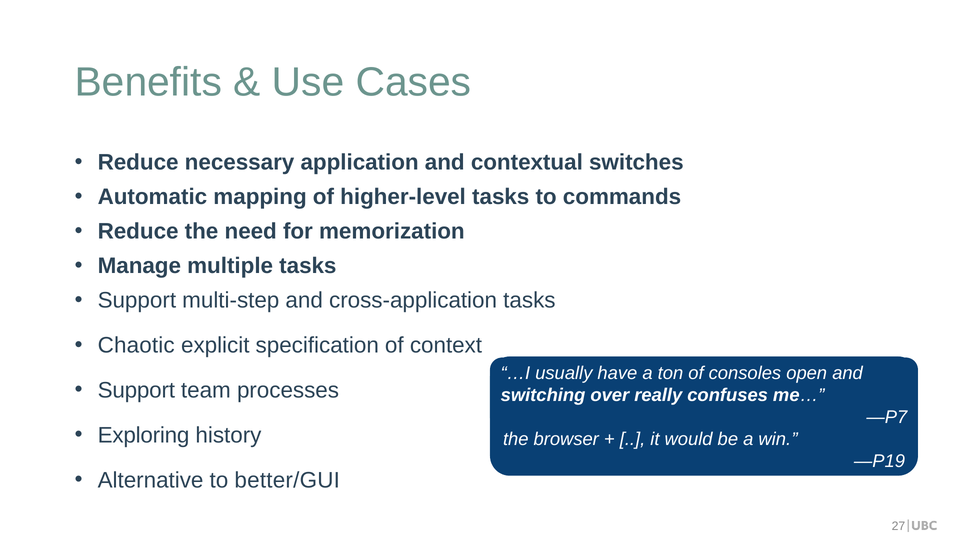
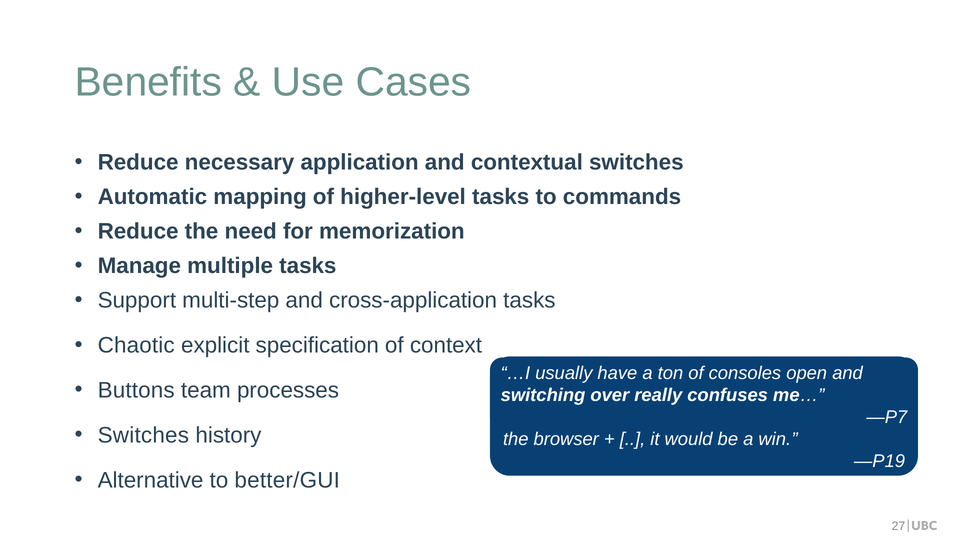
Support at (136, 390): Support -> Buttons
Exploring at (144, 435): Exploring -> Switches
